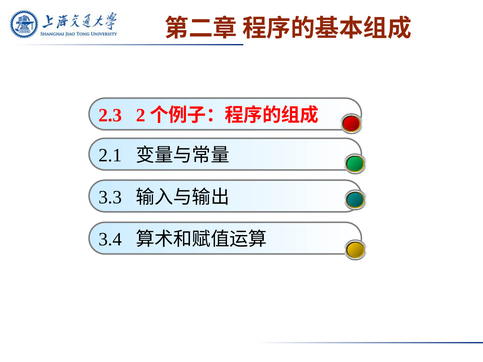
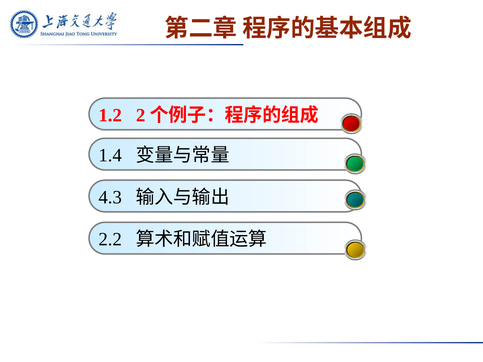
2.3: 2.3 -> 1.2
2.1: 2.1 -> 1.4
3.3: 3.3 -> 4.3
3.4: 3.4 -> 2.2
